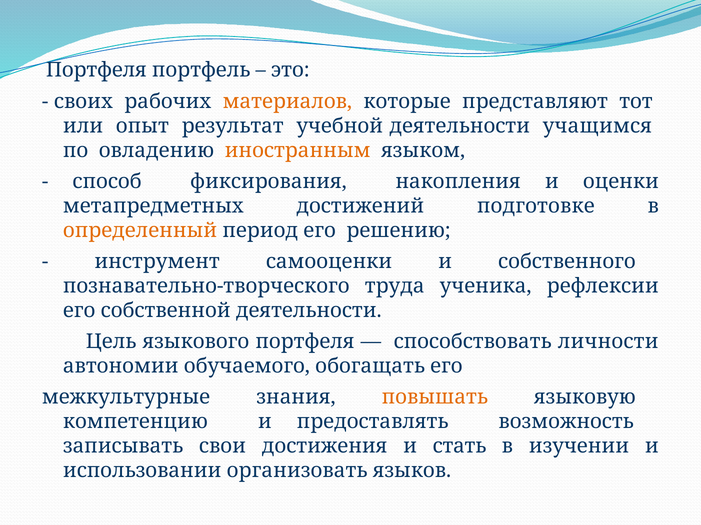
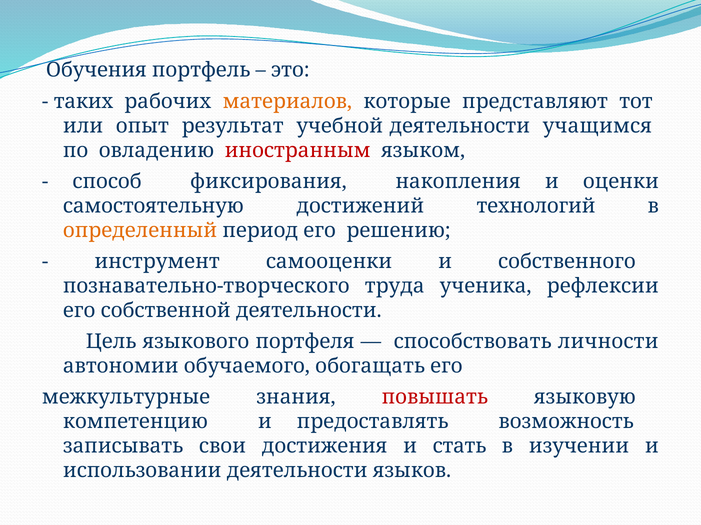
Портфеля at (96, 70): Портфеля -> Обучения
своих: своих -> таких
иностранным colour: orange -> red
метапредметных: метапредметных -> самостоятельную
подготовке: подготовке -> технологий
повышать colour: orange -> red
использовании организовать: организовать -> деятельности
